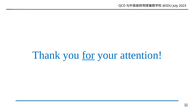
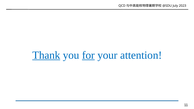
Thank underline: none -> present
